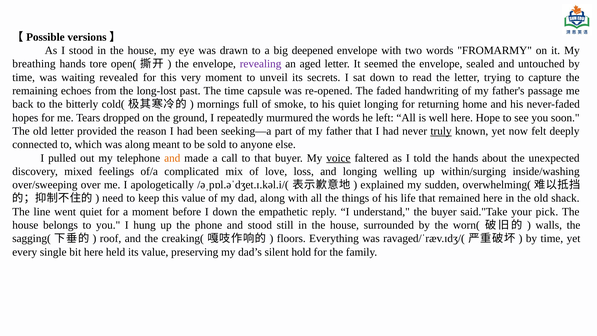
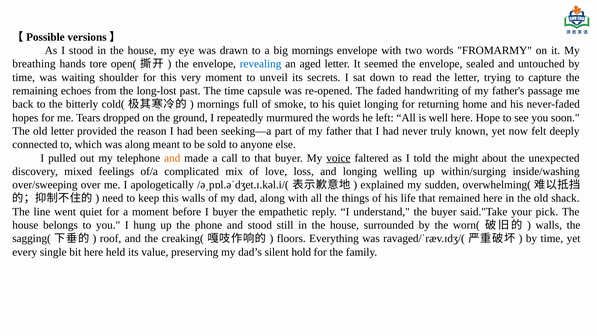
big deepened: deepened -> mornings
revealing colour: purple -> blue
revealed: revealed -> shoulder
truly underline: present -> none
the hands: hands -> might
this value: value -> walls
I down: down -> buyer
